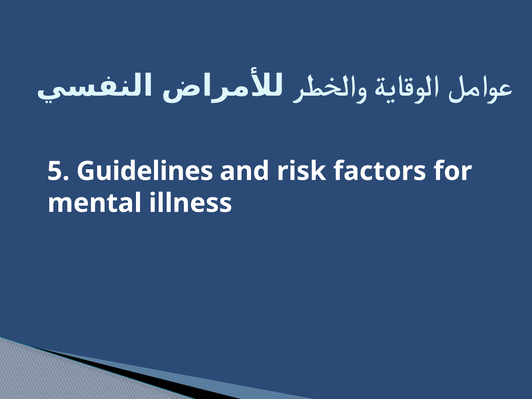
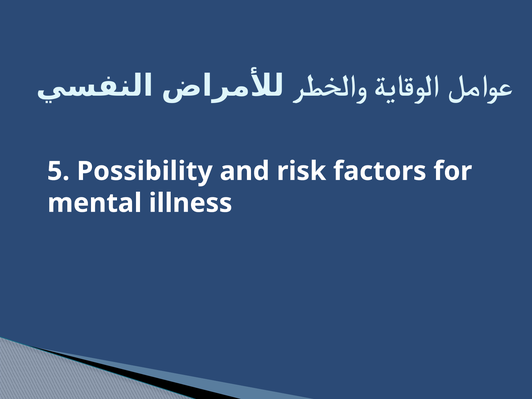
Guidelines: Guidelines -> Possibility
